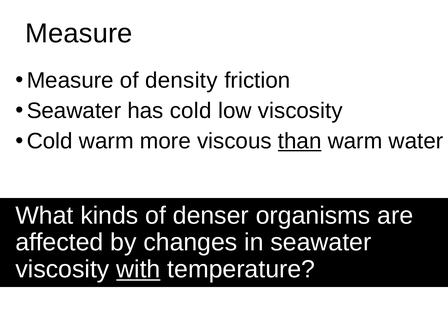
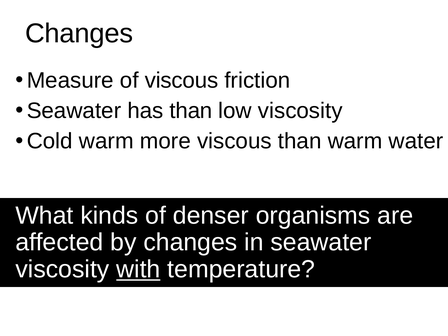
Measure at (79, 34): Measure -> Changes
of density: density -> viscous
has cold: cold -> than
than at (300, 141) underline: present -> none
